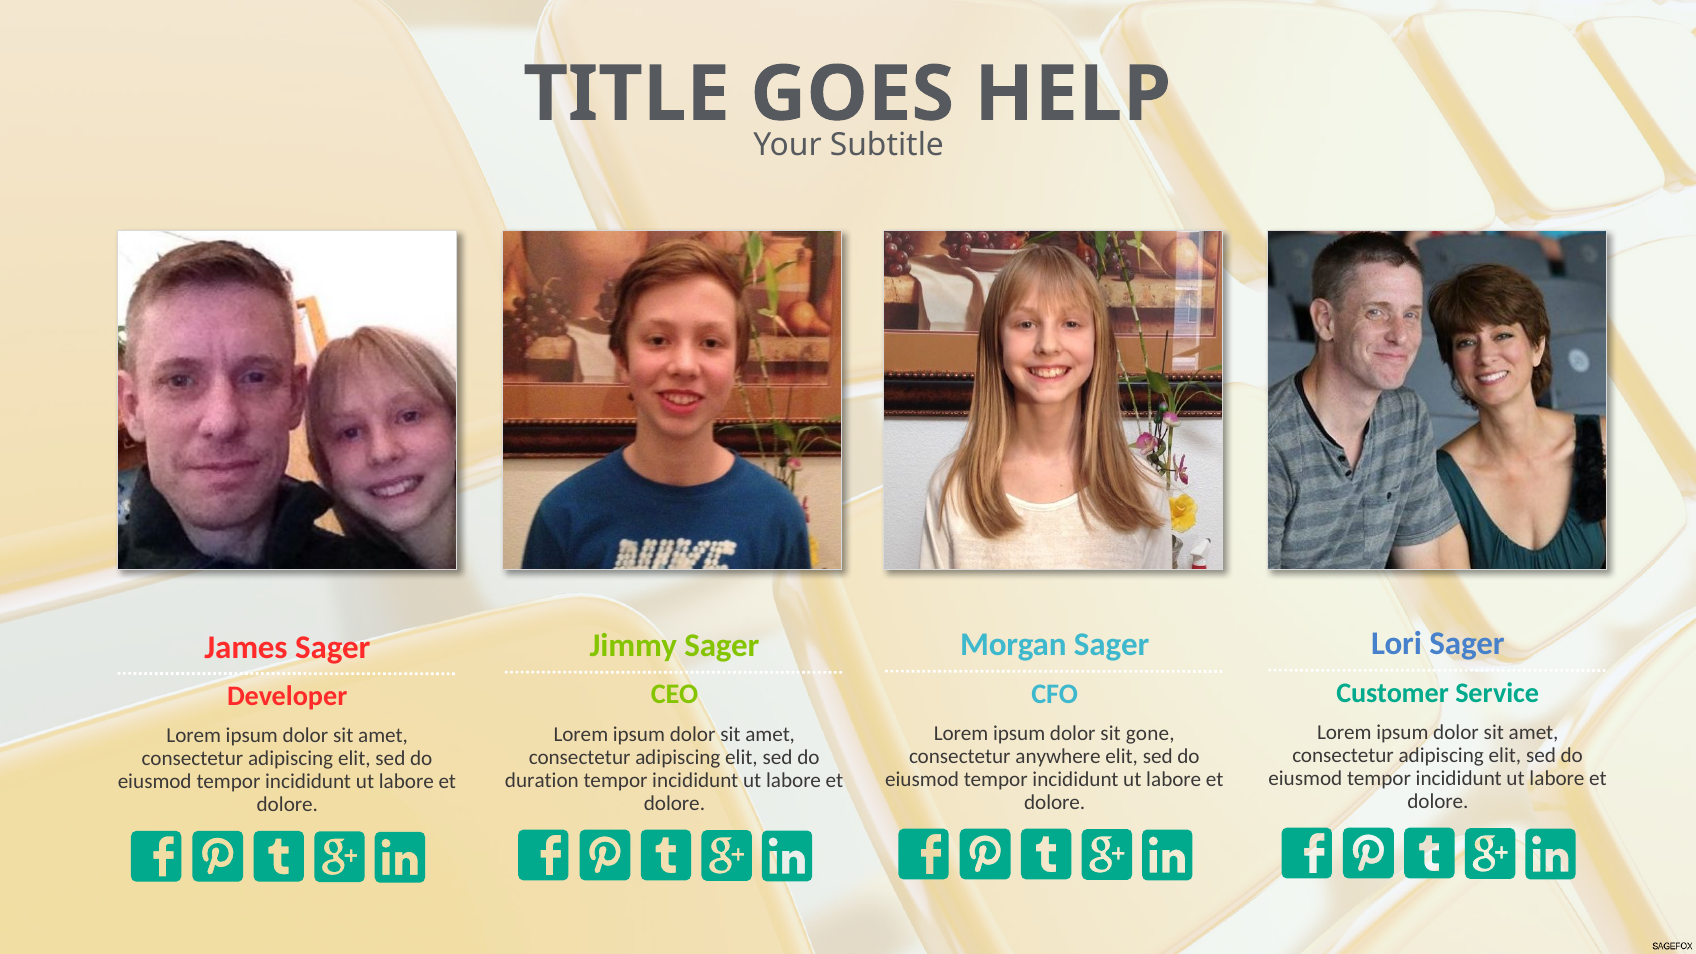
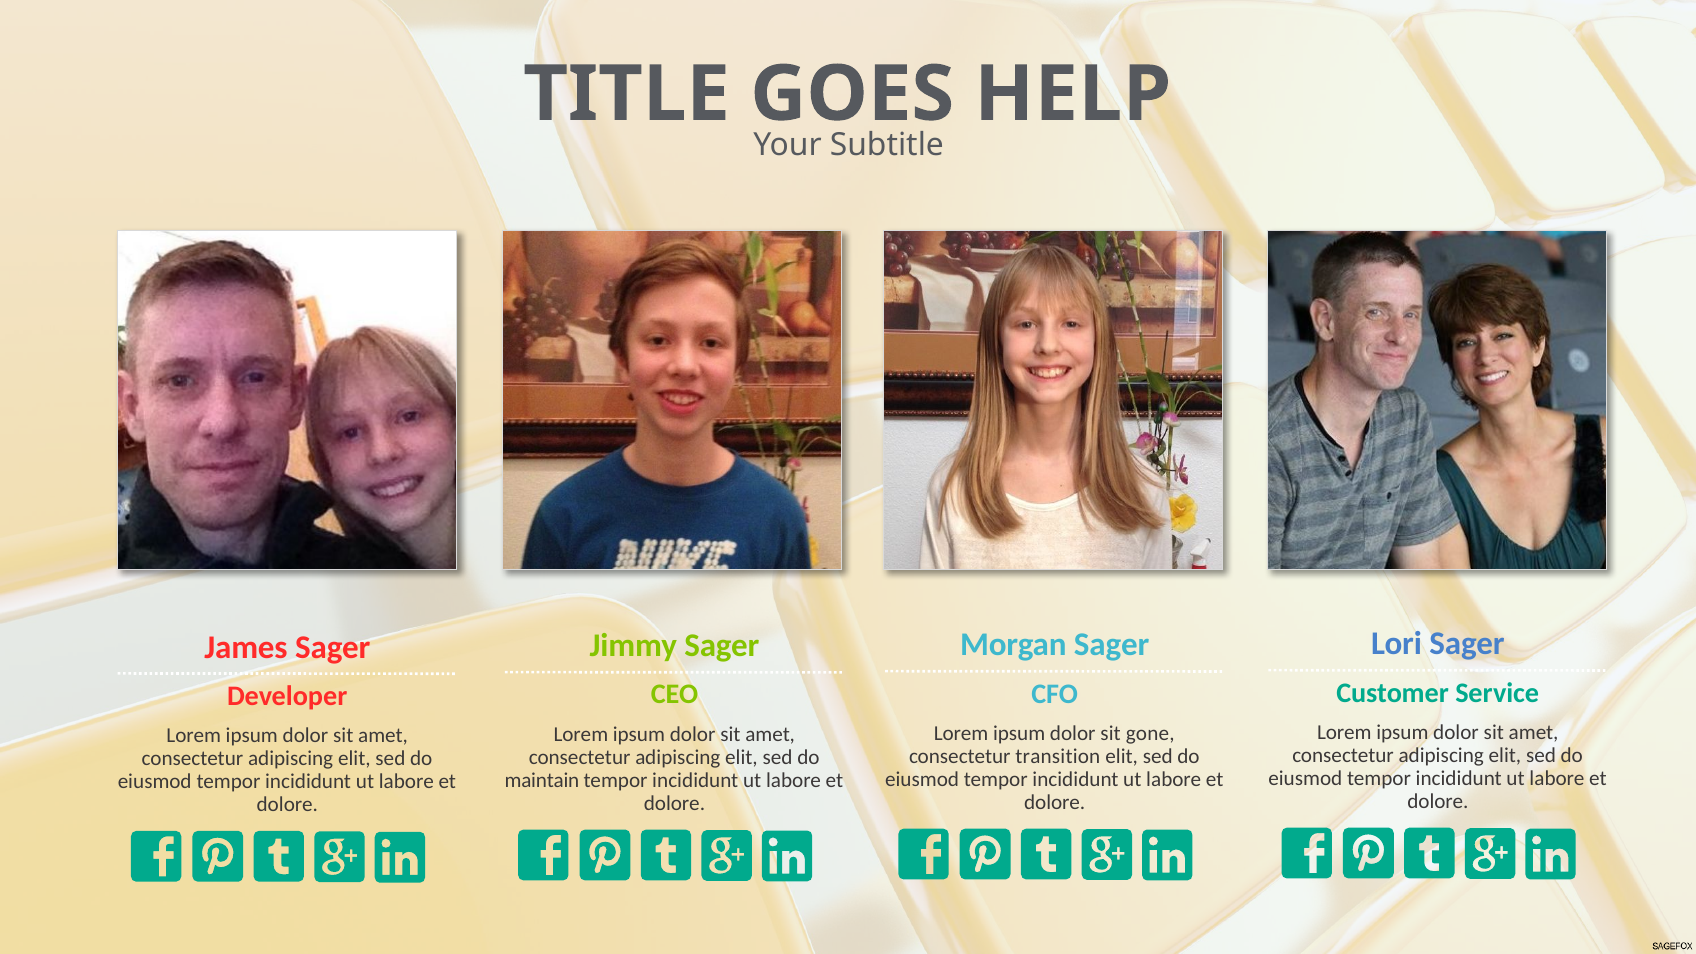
anywhere: anywhere -> transition
duration: duration -> maintain
